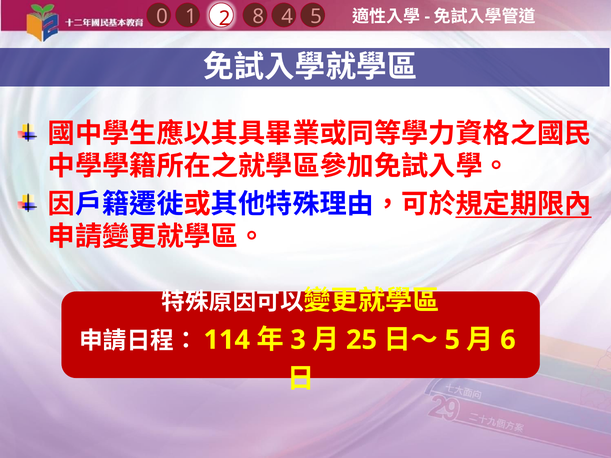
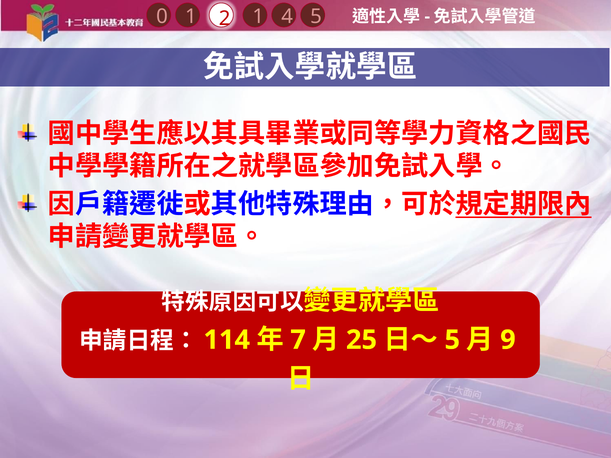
2 8: 8 -> 1
3: 3 -> 7
6: 6 -> 9
